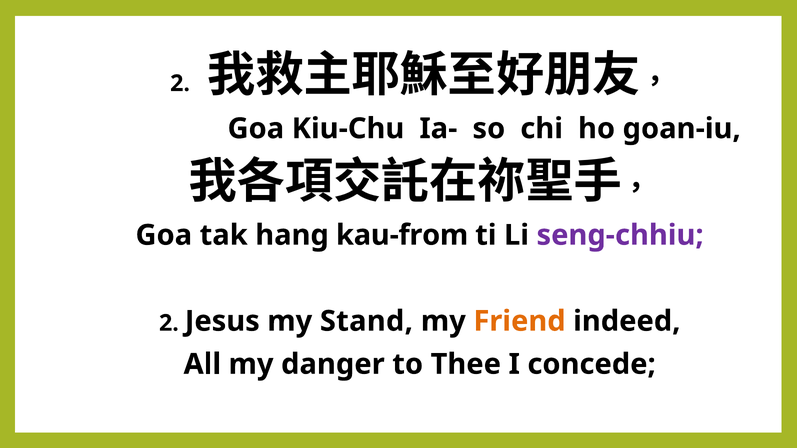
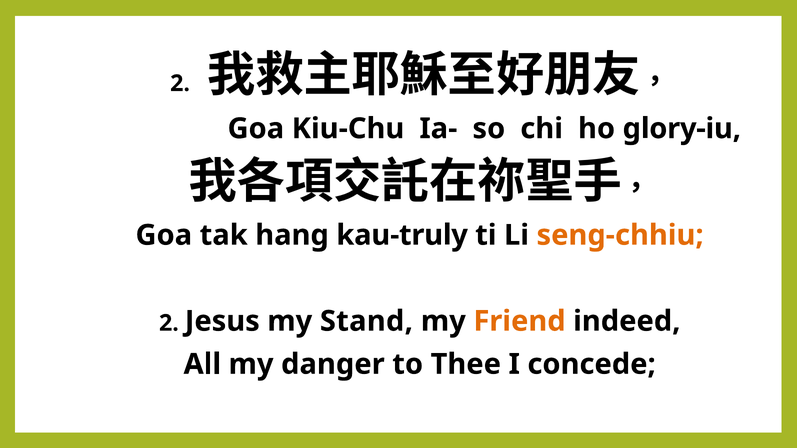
goan-iu: goan-iu -> glory-iu
kau-from: kau-from -> kau-truly
seng-chhiu colour: purple -> orange
